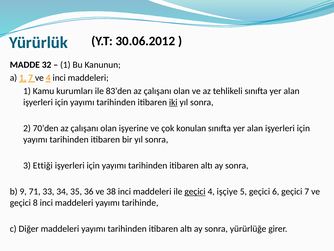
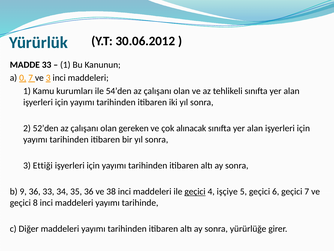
MADDE 32: 32 -> 33
a 1: 1 -> 0
ve 4: 4 -> 3
83’den: 83’den -> 54’den
iki underline: present -> none
70’den: 70’den -> 52’den
işyerine: işyerine -> gereken
konulan: konulan -> alınacak
9 71: 71 -> 36
